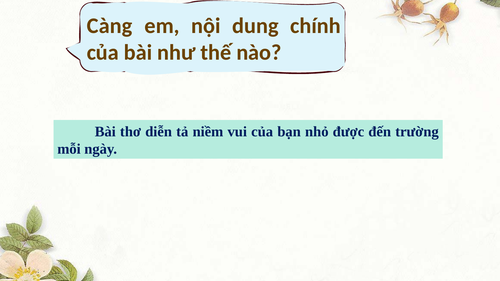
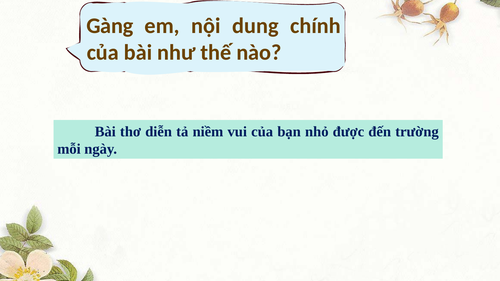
Càng: Càng -> Gàng
